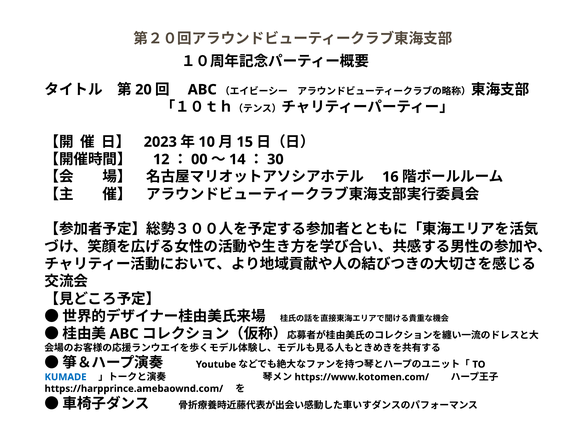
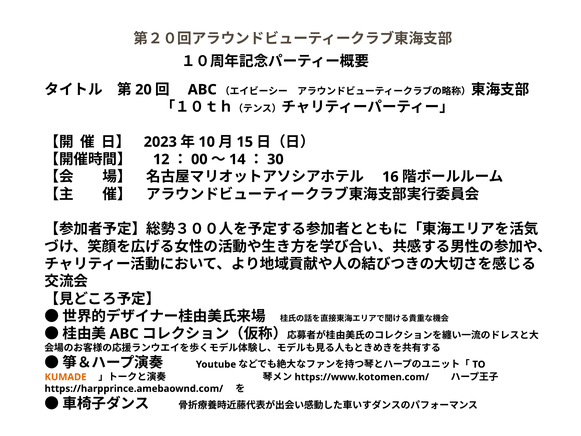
KUMADE colour: blue -> orange
